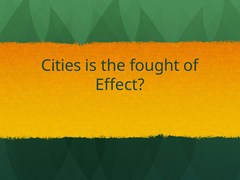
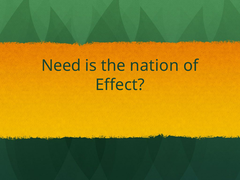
Cities: Cities -> Need
fought: fought -> nation
